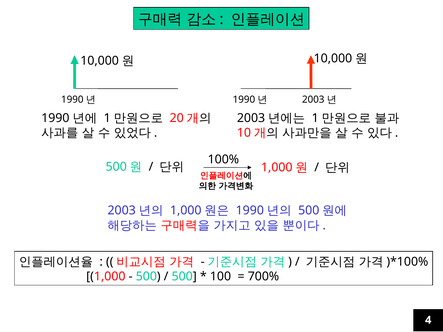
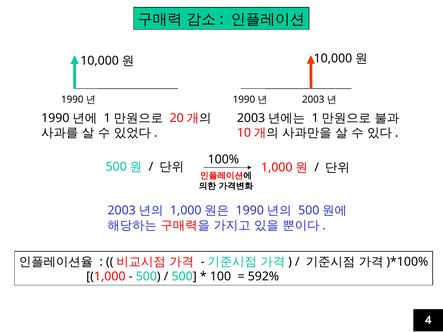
700%: 700% -> 592%
